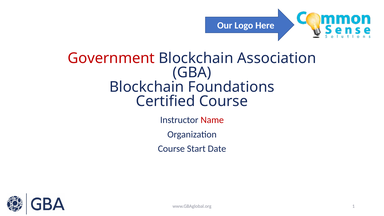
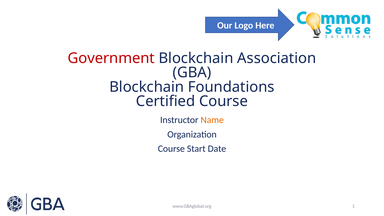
Name colour: red -> orange
